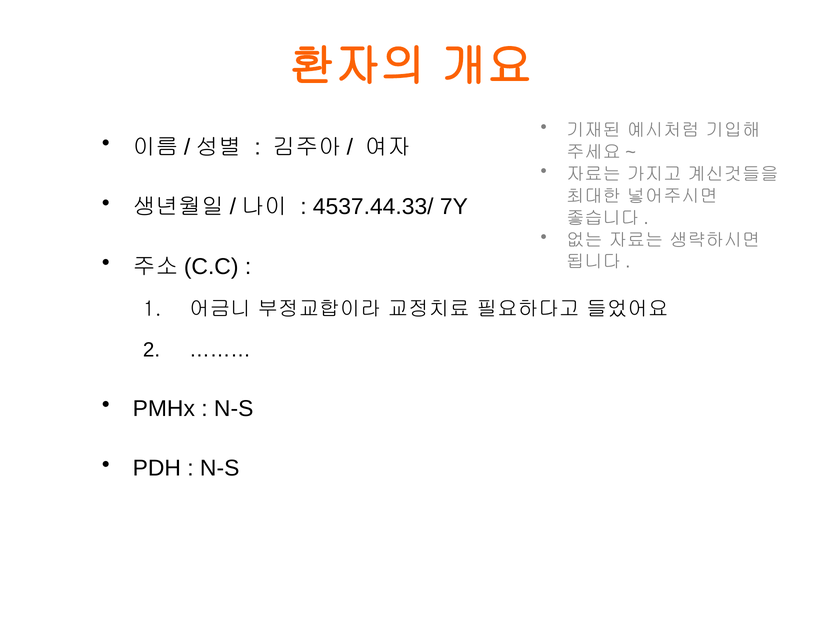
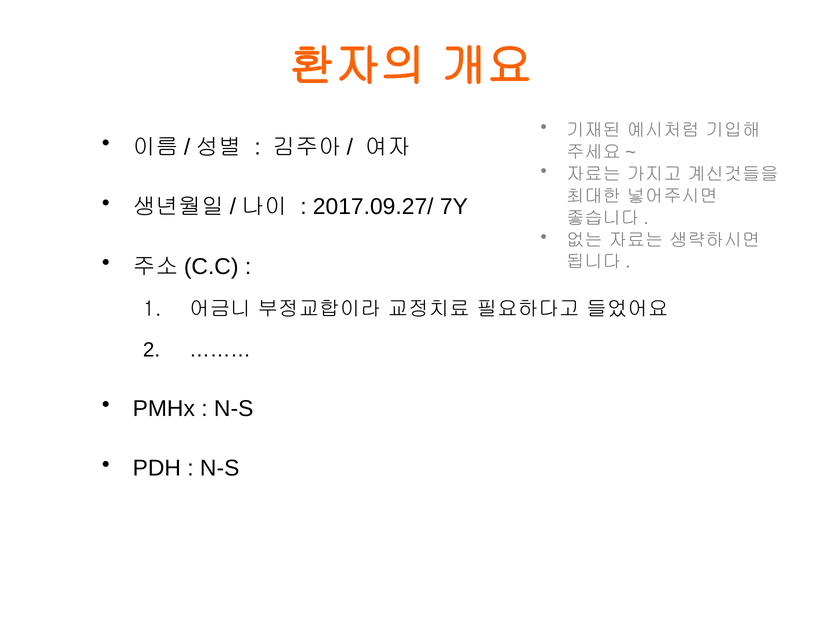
4537.44.33/: 4537.44.33/ -> 2017.09.27/
